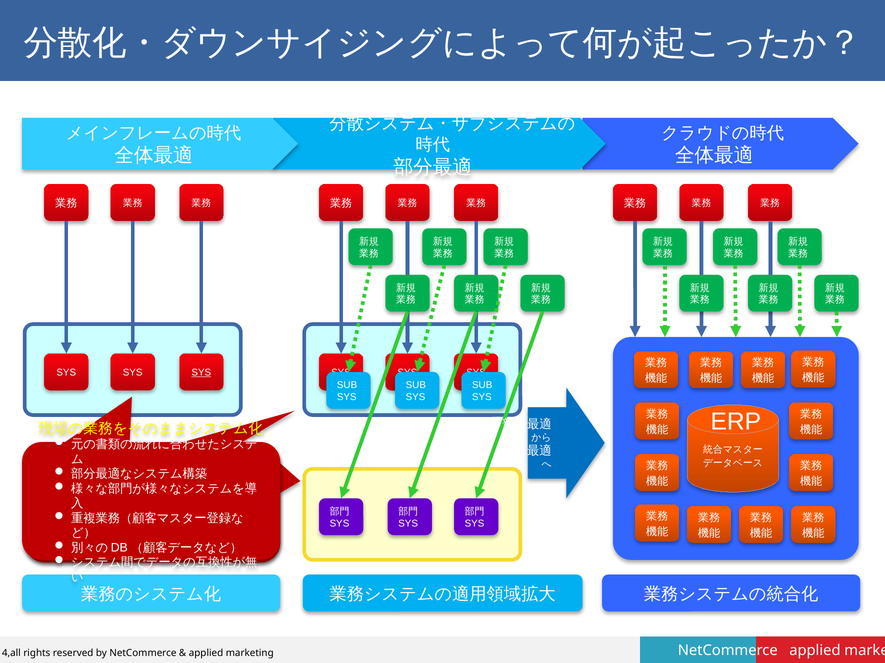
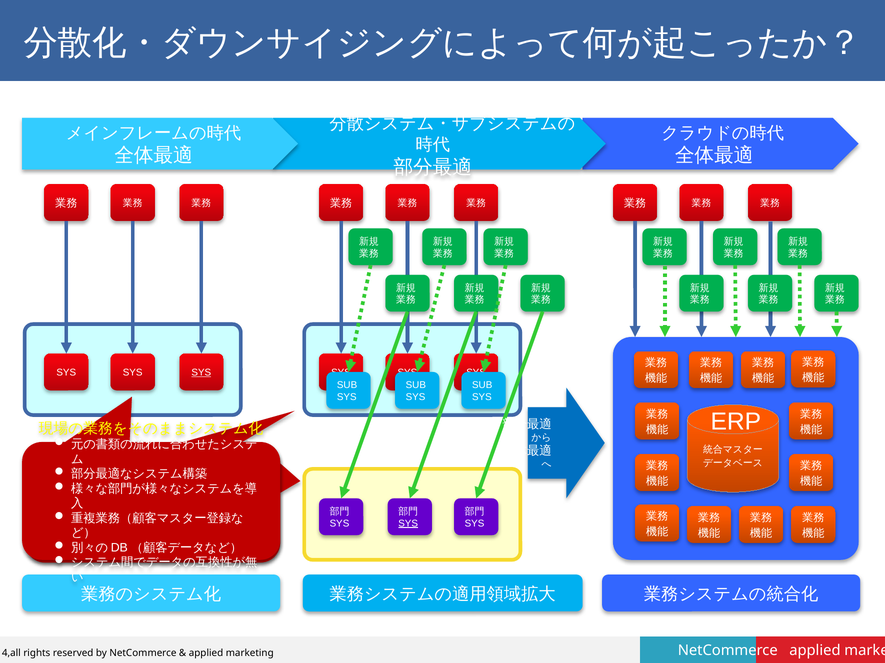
SYS at (408, 524) underline: none -> present
